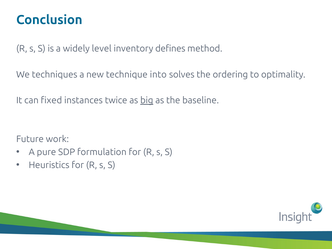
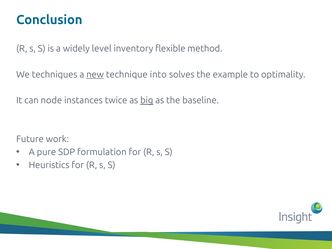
defines: defines -> flexible
new underline: none -> present
ordering: ordering -> example
fixed: fixed -> node
